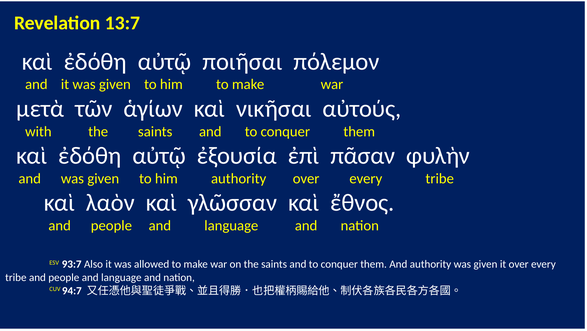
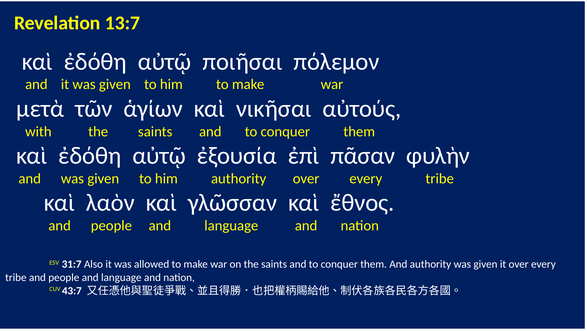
93:7: 93:7 -> 31:7
94:7: 94:7 -> 43:7
